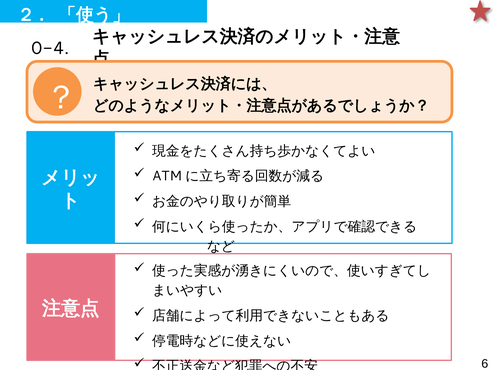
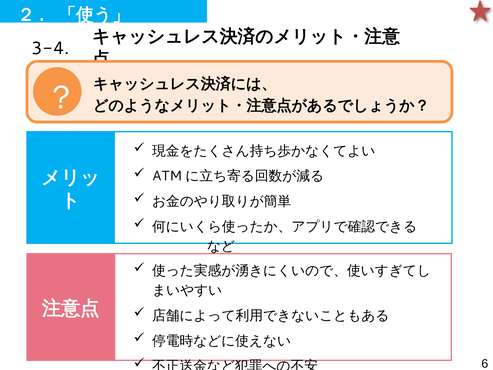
0-4: 0-4 -> 3-4
